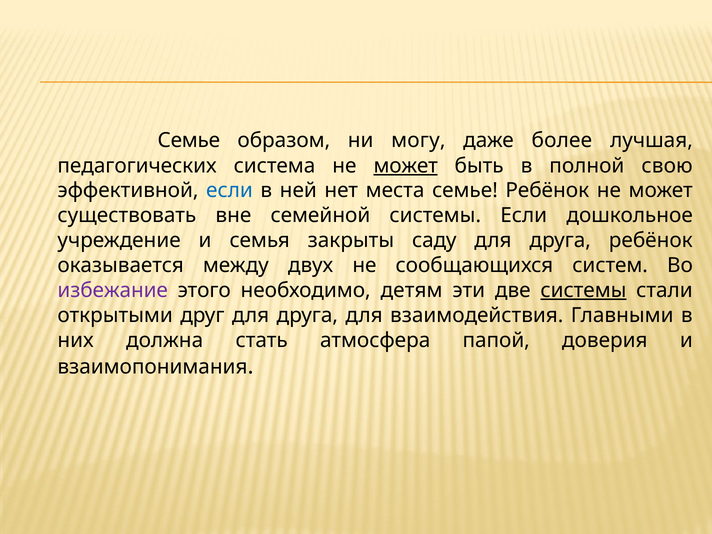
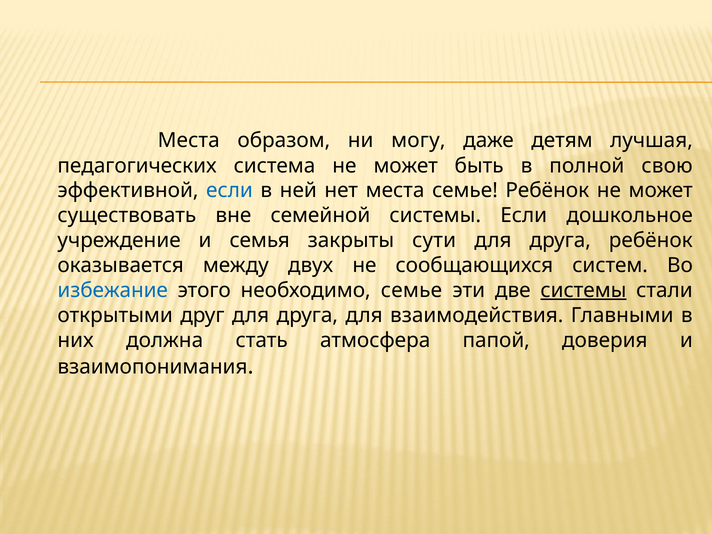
Семье at (189, 140): Семье -> Места
более: более -> детям
может at (406, 166) underline: present -> none
саду: саду -> сути
избежание colour: purple -> blue
необходимо детям: детям -> семье
